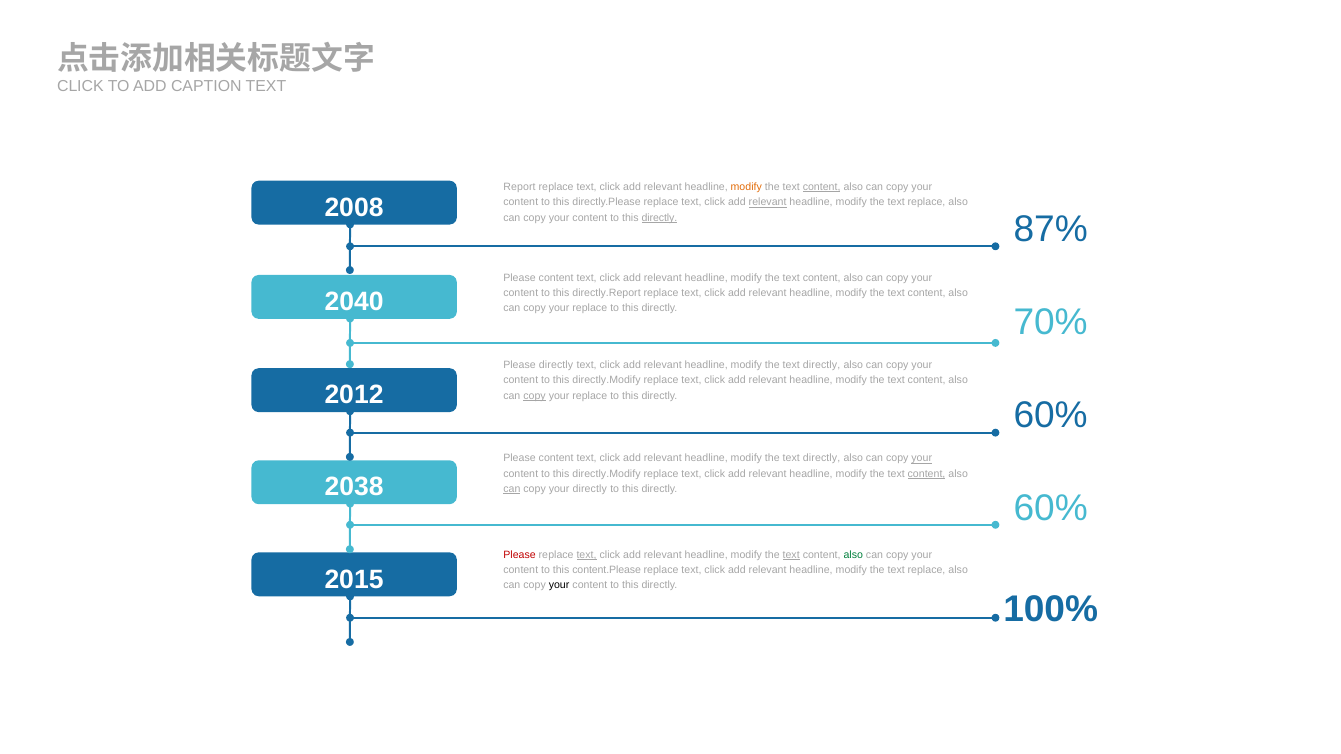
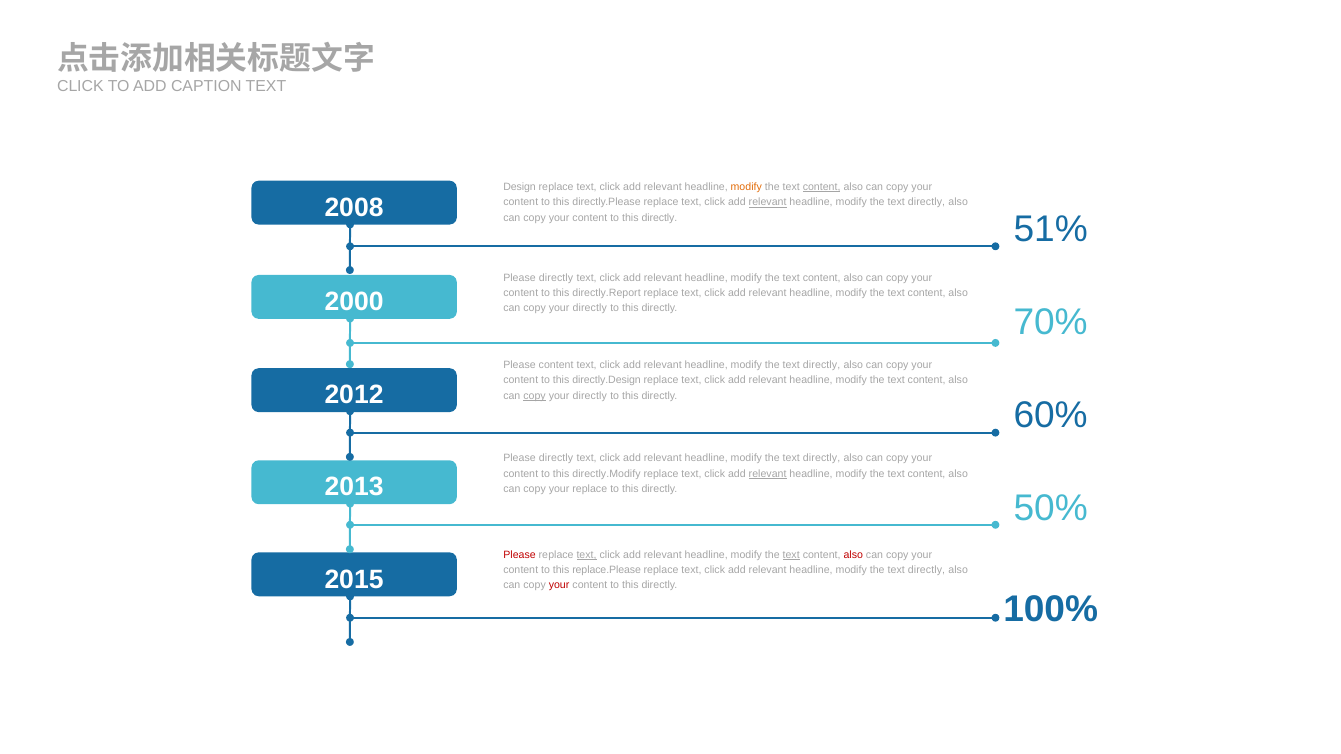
Report: Report -> Design
replace at (927, 202): replace -> directly
directly at (659, 218) underline: present -> none
87%: 87% -> 51%
content at (556, 278): content -> directly
2040: 2040 -> 2000
replace at (590, 308): replace -> directly
Please directly: directly -> content
directly.Modify at (607, 380): directly.Modify -> directly.Design
replace at (590, 396): replace -> directly
content at (556, 459): content -> directly
your at (922, 459) underline: present -> none
relevant at (768, 474) underline: none -> present
content at (927, 474) underline: present -> none
2038: 2038 -> 2013
can at (512, 489) underline: present -> none
your directly: directly -> replace
60% at (1051, 508): 60% -> 50%
also at (853, 555) colour: green -> red
content.Please: content.Please -> replace.Please
replace at (927, 570): replace -> directly
your at (559, 585) colour: black -> red
